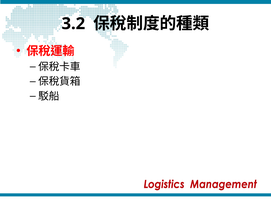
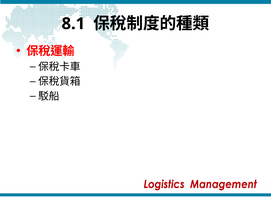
3.2: 3.2 -> 8.1
